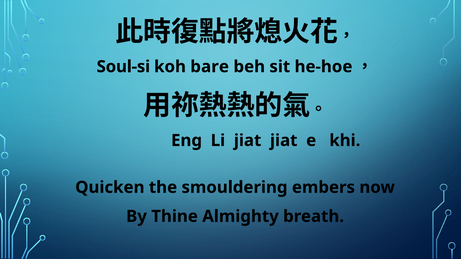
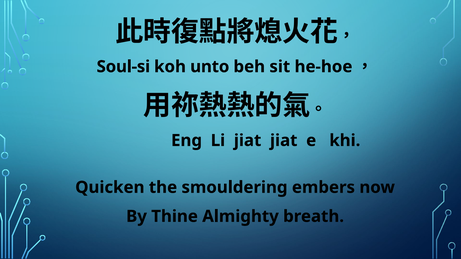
bare: bare -> unto
